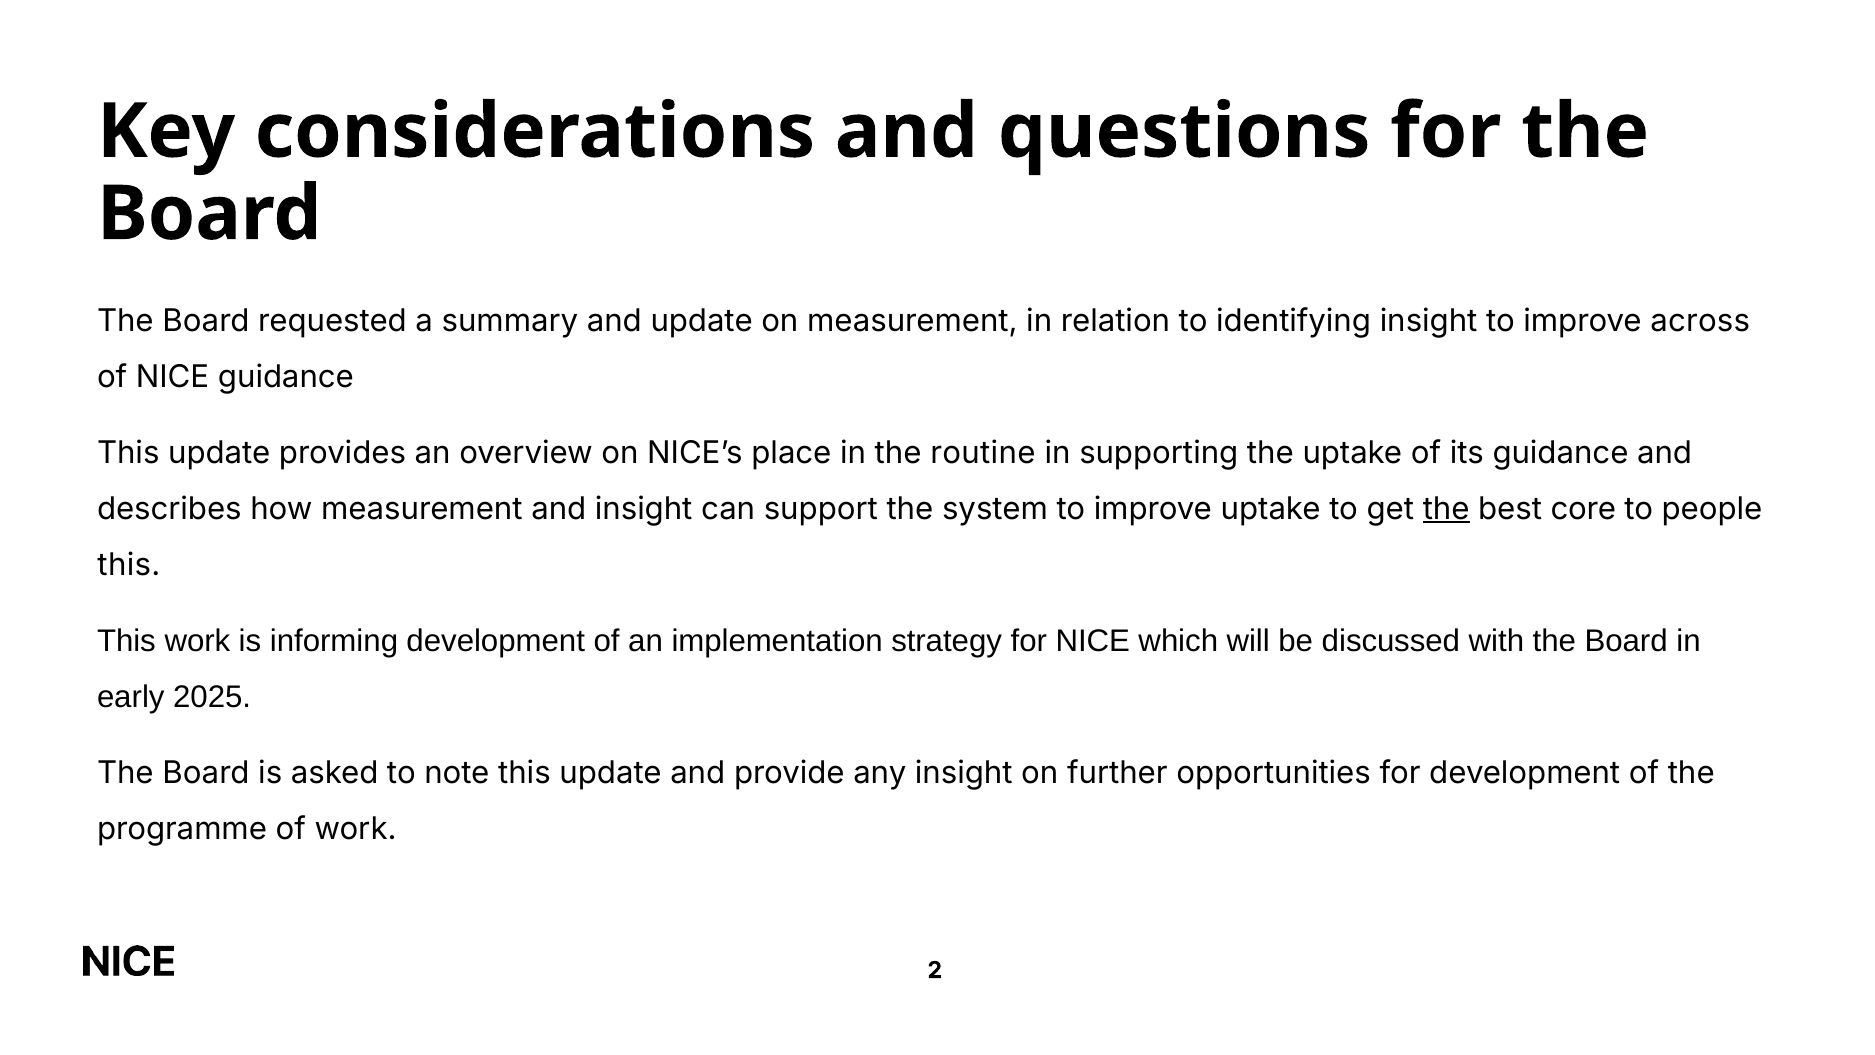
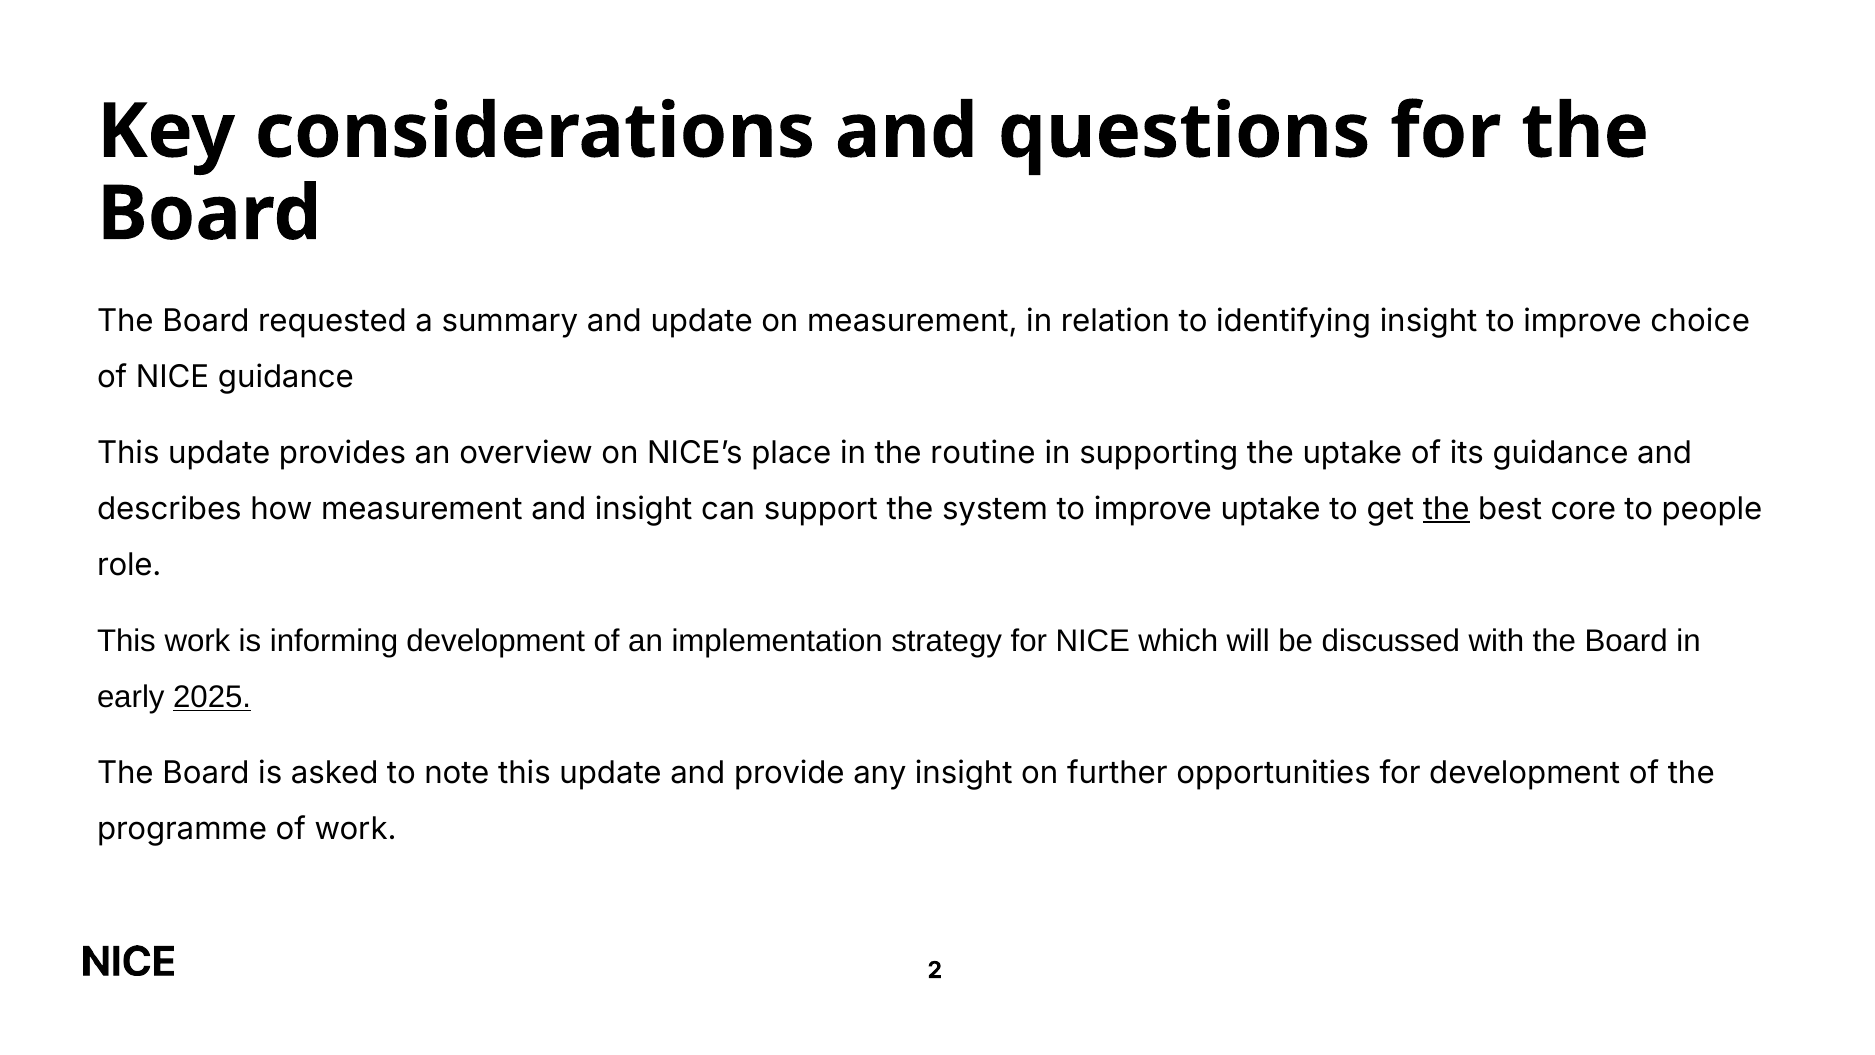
across: across -> choice
this at (129, 565): this -> role
2025 underline: none -> present
